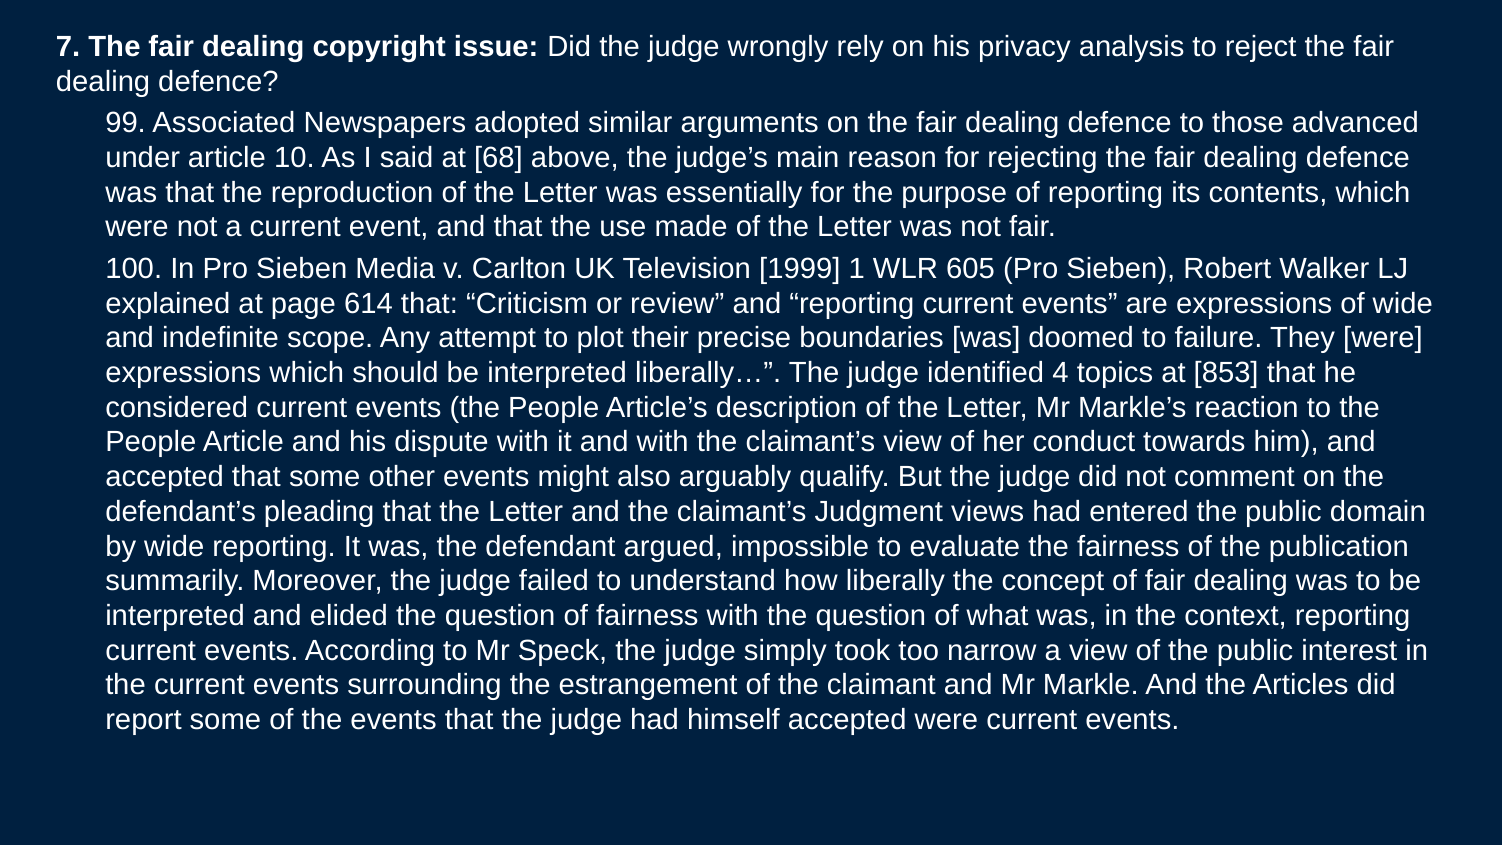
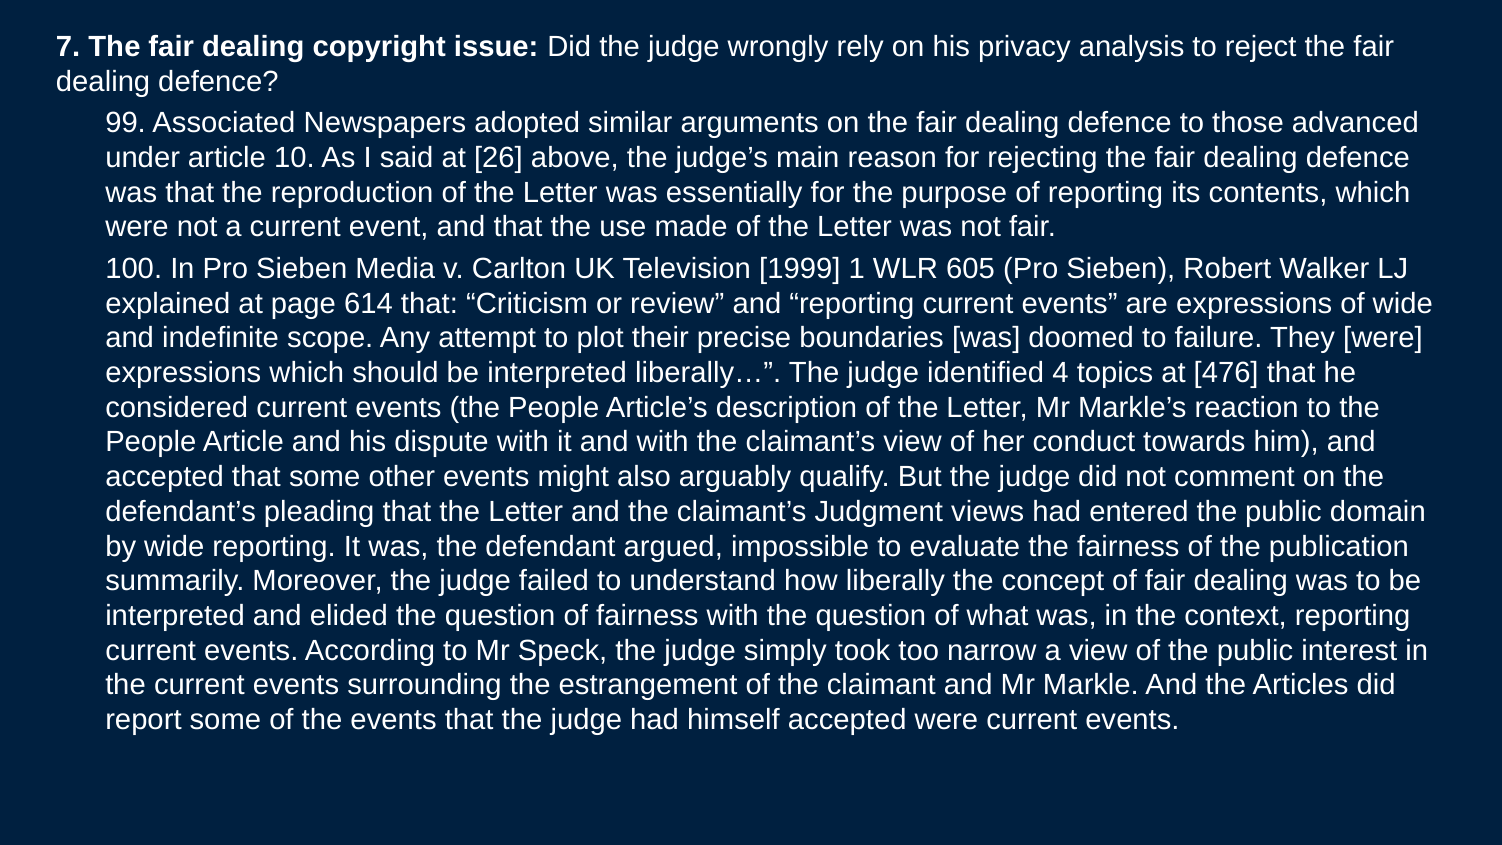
68: 68 -> 26
853: 853 -> 476
